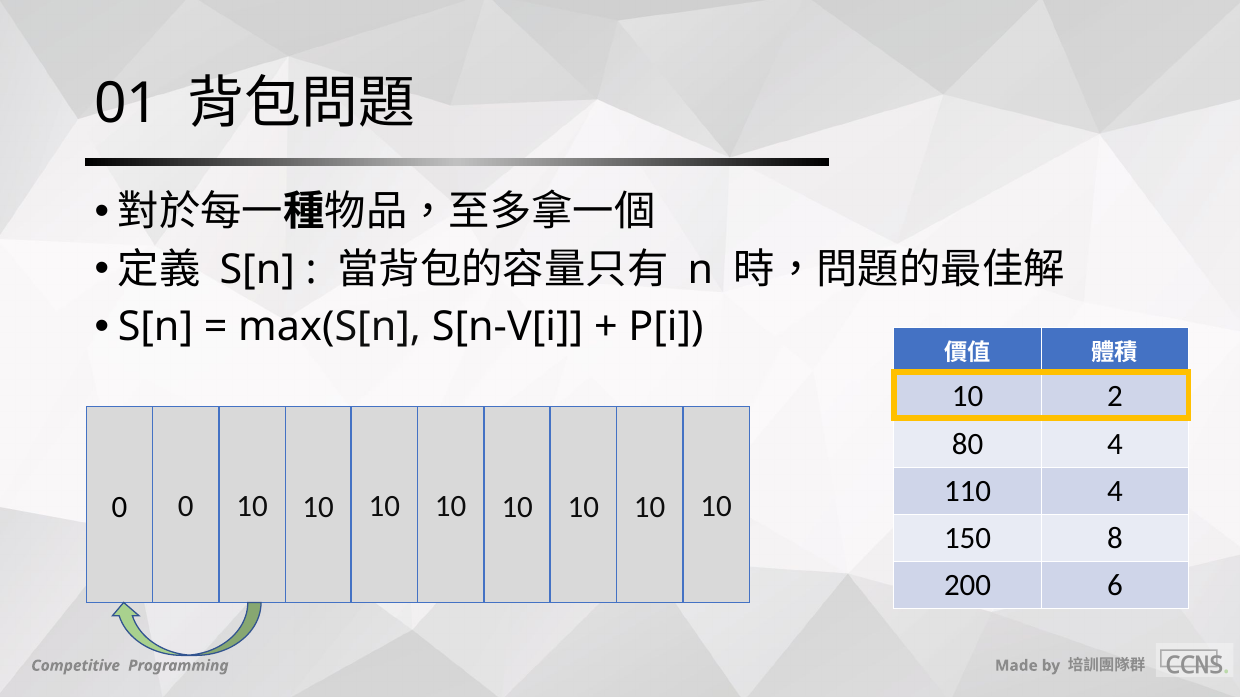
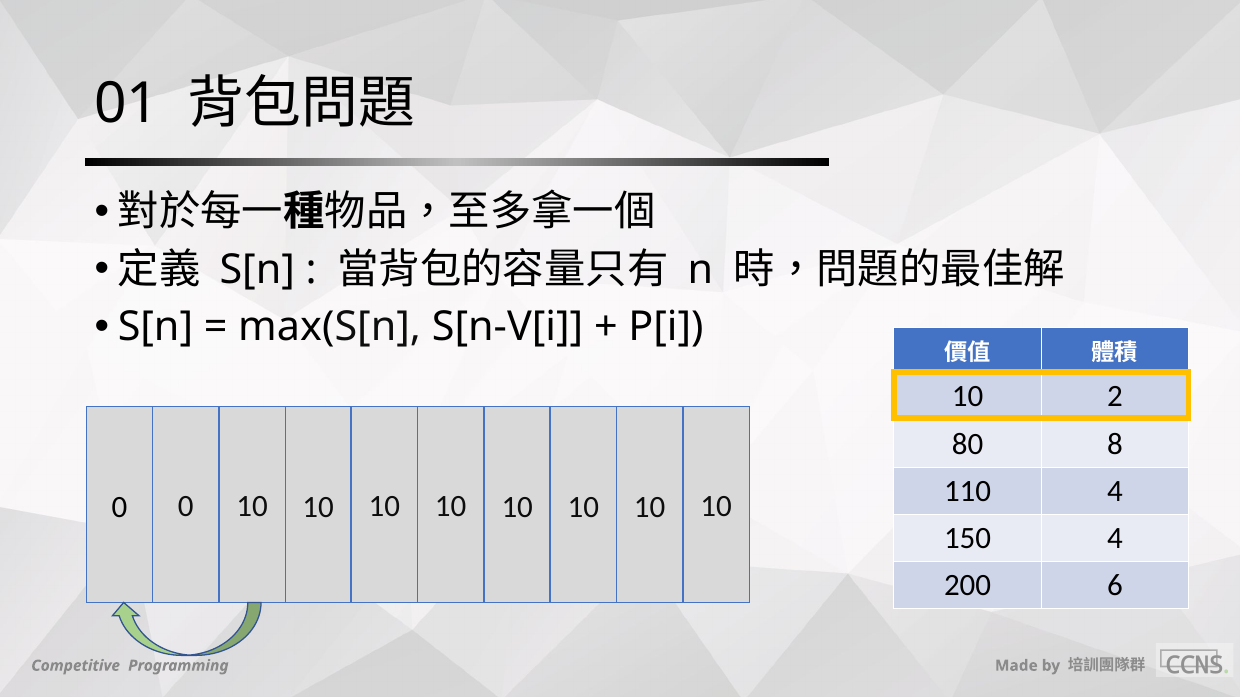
80 4: 4 -> 8
150 8: 8 -> 4
